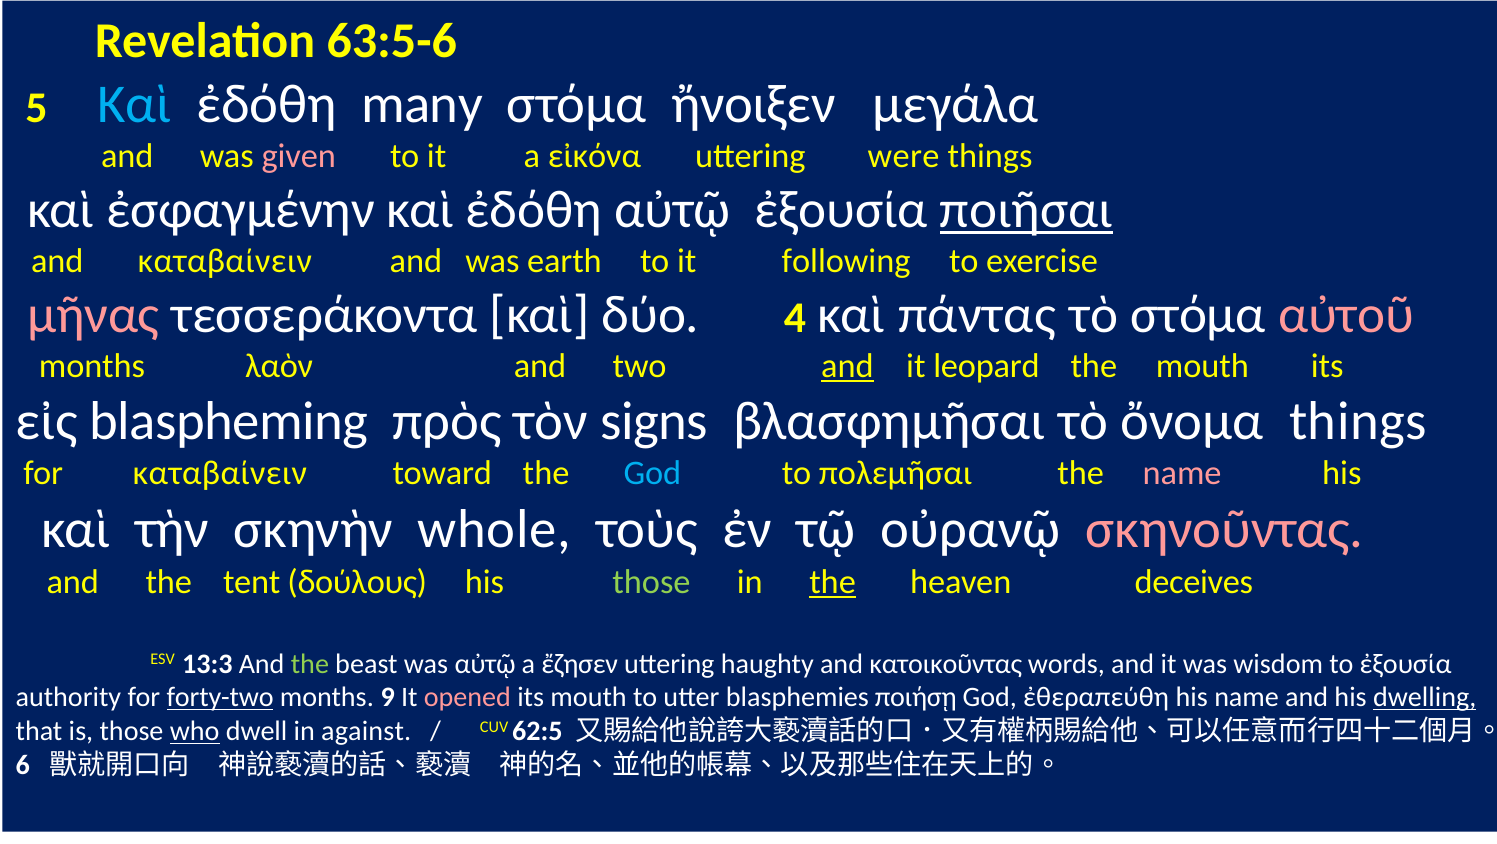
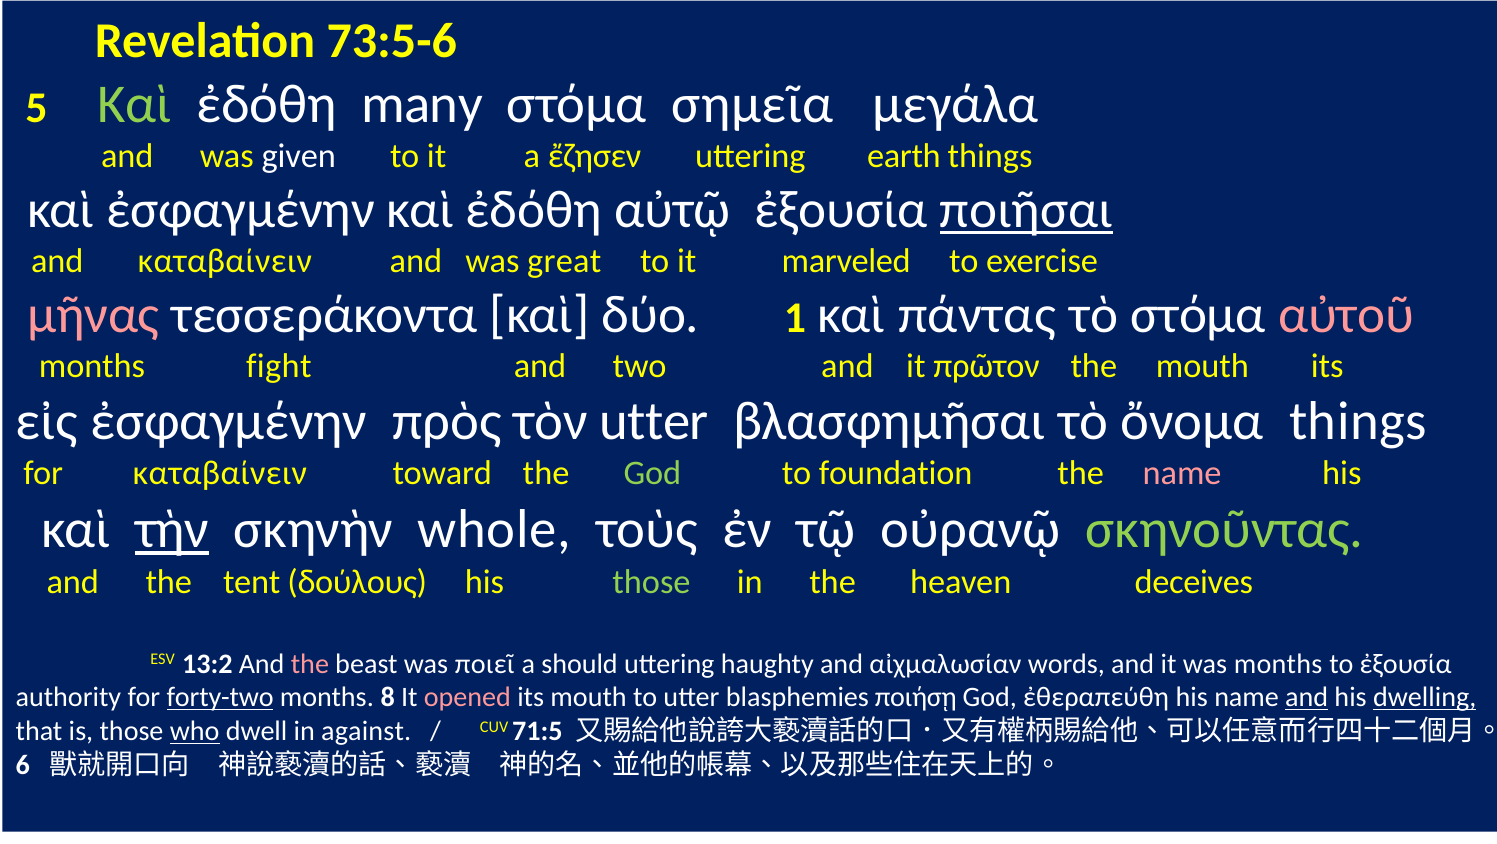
63:5-6: 63:5-6 -> 73:5-6
Καὶ at (134, 104) colour: light blue -> light green
ἤνοιξεν: ἤνοιξεν -> σημεῖα
given colour: pink -> white
εἰκόνα: εἰκόνα -> ἔζησεν
were: were -> earth
earth: earth -> great
following: following -> marveled
4: 4 -> 1
λαὸν: λαὸν -> fight
and at (848, 366) underline: present -> none
leopard: leopard -> πρῶτον
εἰς blaspheming: blaspheming -> ἐσφαγμένην
τὸν signs: signs -> utter
God at (652, 473) colour: light blue -> light green
πολεμῆσαι: πολεμῆσαι -> foundation
τὴν underline: none -> present
σκηνοῦντας colour: pink -> light green
the at (833, 582) underline: present -> none
13:3: 13:3 -> 13:2
the at (310, 664) colour: light green -> pink
was αὐτῷ: αὐτῷ -> ποιεῖ
ἔζησεν: ἔζησεν -> should
κατοικοῦντας: κατοικοῦντας -> αἰχμαλωσίαν
was wisdom: wisdom -> months
9: 9 -> 8
and at (1307, 698) underline: none -> present
62:5: 62:5 -> 71:5
